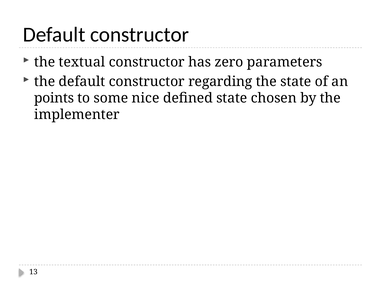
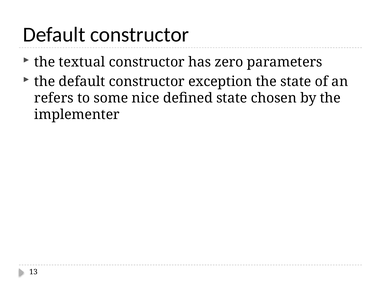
regarding: regarding -> exception
points: points -> refers
